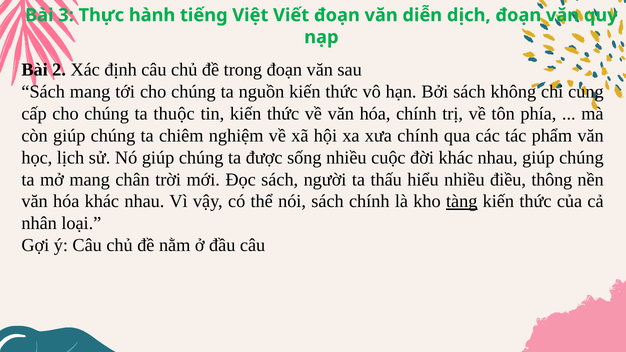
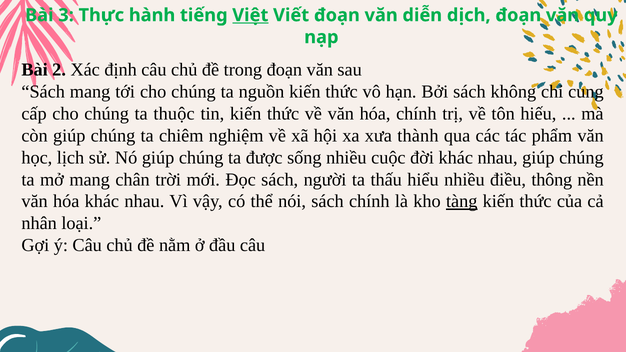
Việt underline: none -> present
phía: phía -> hiếu
xưa chính: chính -> thành
